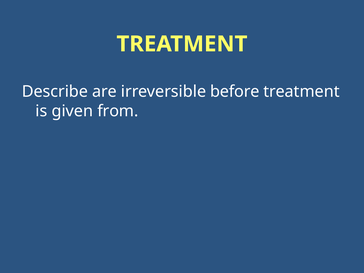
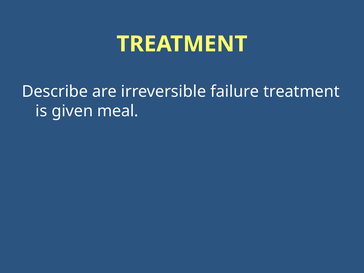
before: before -> failure
from: from -> meal
